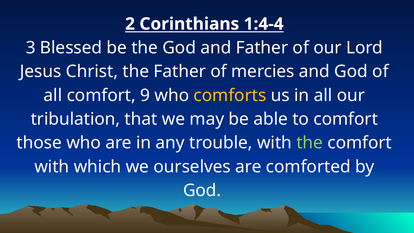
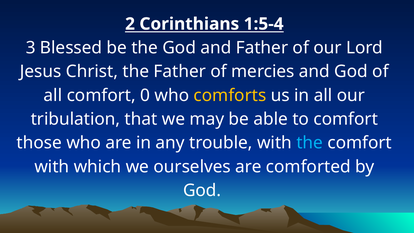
1:4-4: 1:4-4 -> 1:5-4
9: 9 -> 0
the at (310, 143) colour: light green -> light blue
